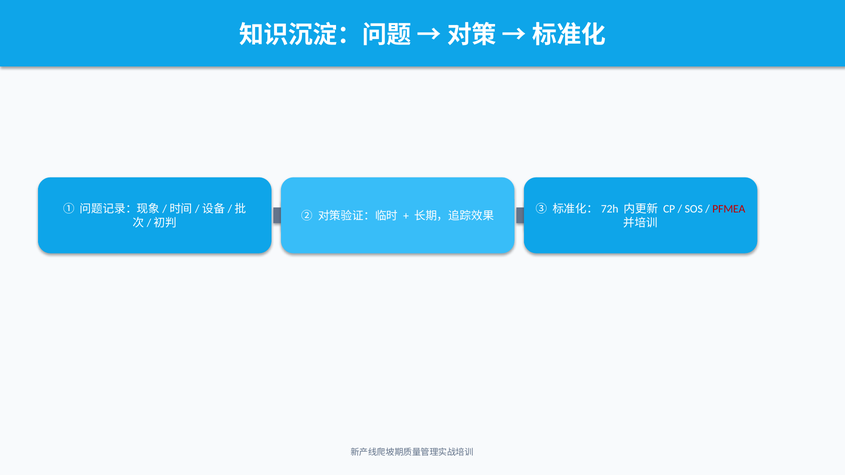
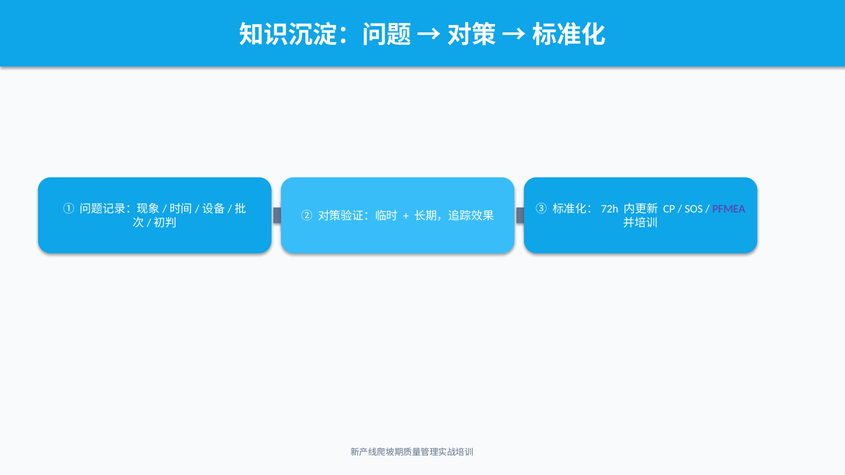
PFMEA colour: red -> purple
